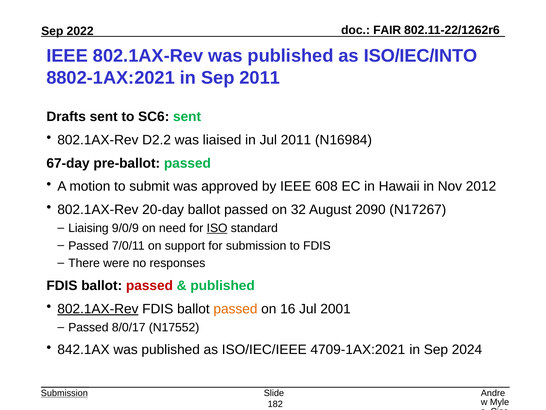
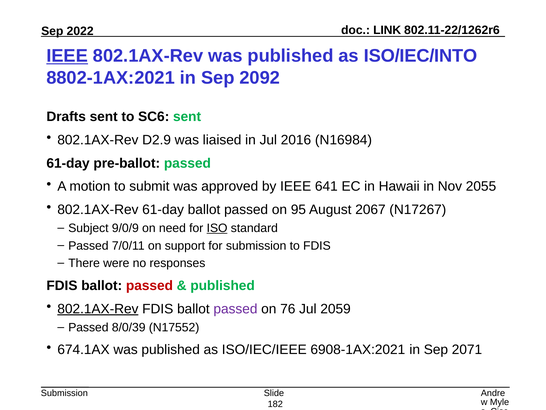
FAIR: FAIR -> LINK
IEEE at (67, 56) underline: none -> present
Sep 2011: 2011 -> 2092
D2.2: D2.2 -> D2.9
Jul 2011: 2011 -> 2016
67-day at (68, 163): 67-day -> 61-day
608: 608 -> 641
2012: 2012 -> 2055
802.1AX-Rev 20-day: 20-day -> 61-day
32: 32 -> 95
2090: 2090 -> 2067
Liaising: Liaising -> Subject
passed at (235, 309) colour: orange -> purple
16: 16 -> 76
2001: 2001 -> 2059
8/0/17: 8/0/17 -> 8/0/39
842.1AX: 842.1AX -> 674.1AX
4709-1AX:2021: 4709-1AX:2021 -> 6908-1AX:2021
2024: 2024 -> 2071
Submission at (64, 393) underline: present -> none
